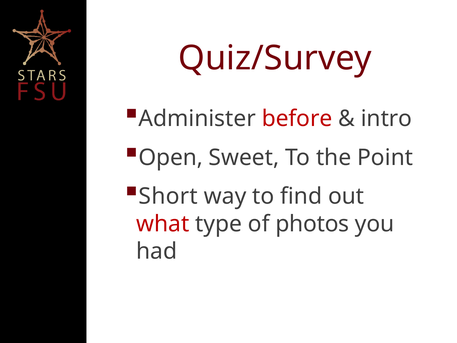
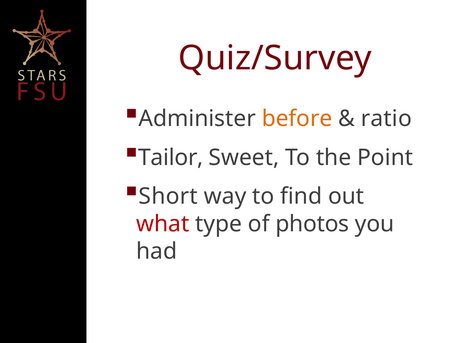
before colour: red -> orange
intro: intro -> ratio
Open: Open -> Tailor
